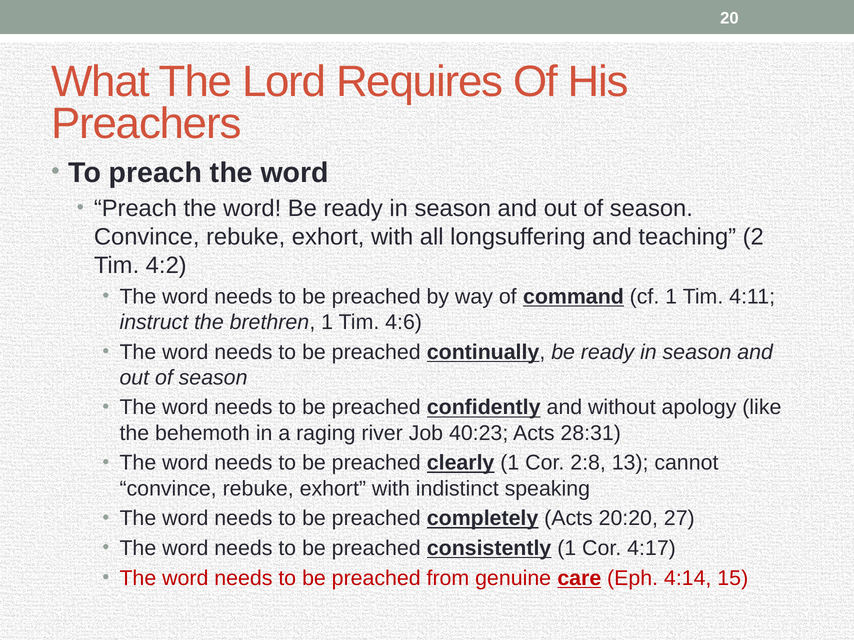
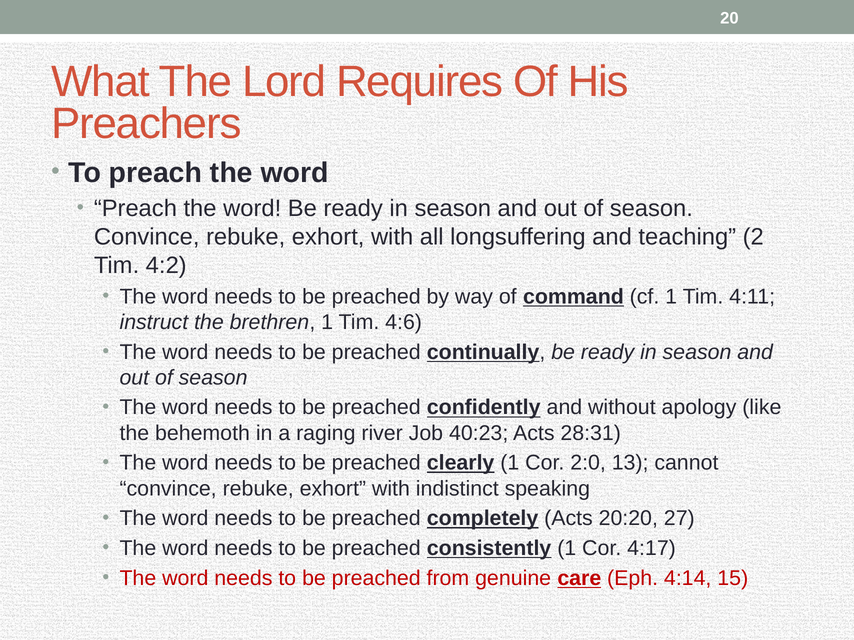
2:8: 2:8 -> 2:0
